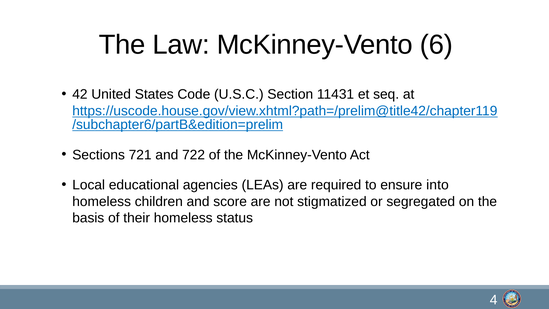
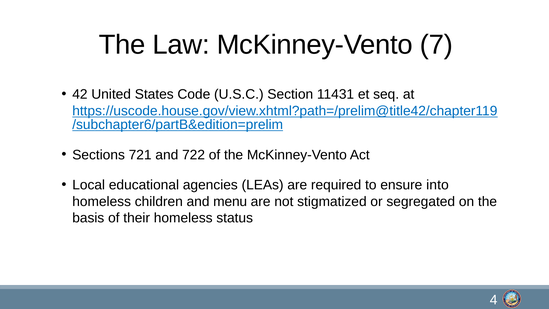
6: 6 -> 7
score: score -> menu
